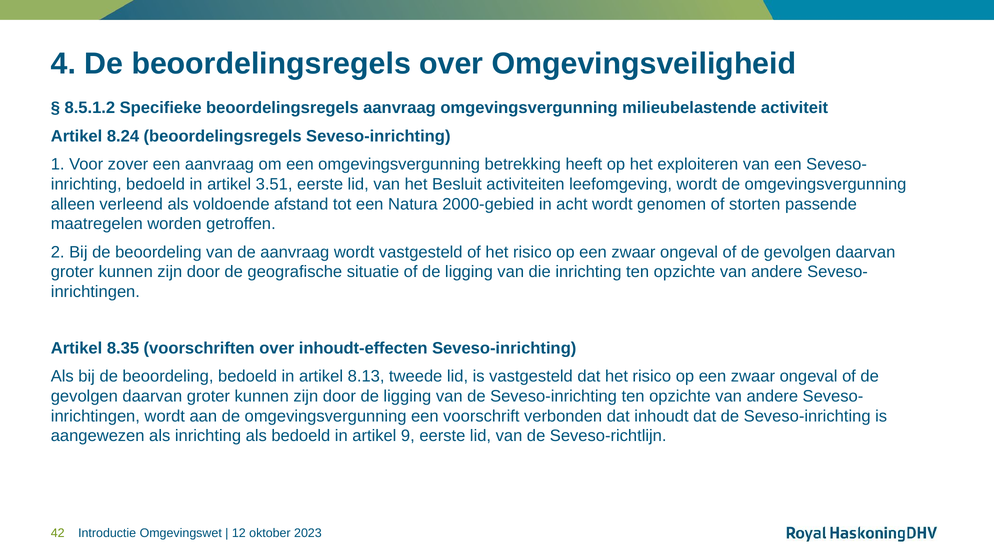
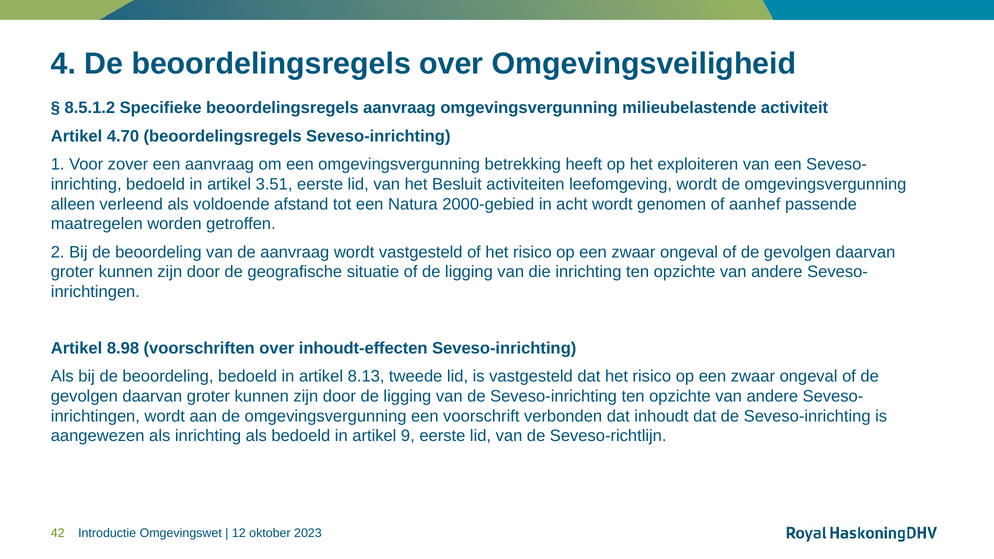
8.24: 8.24 -> 4.70
storten: storten -> aanhef
8.35: 8.35 -> 8.98
